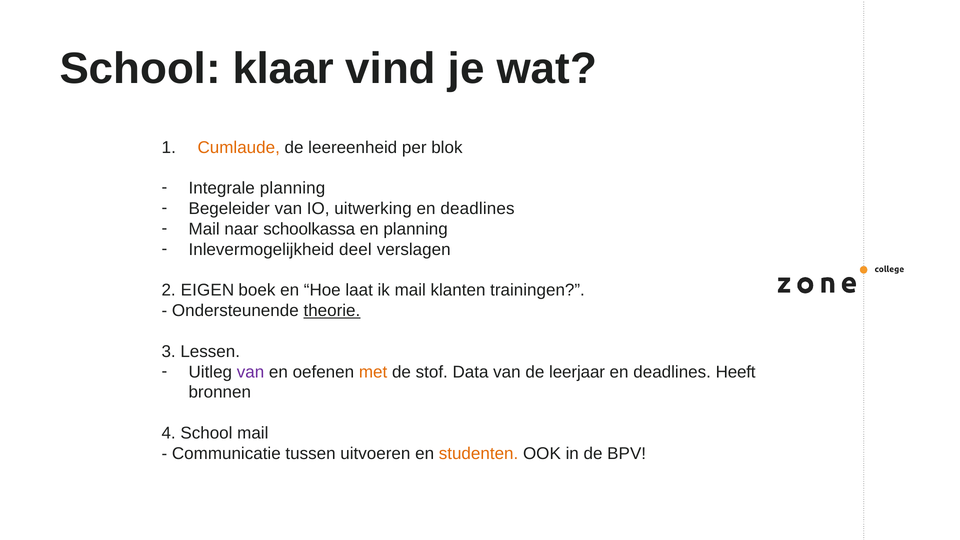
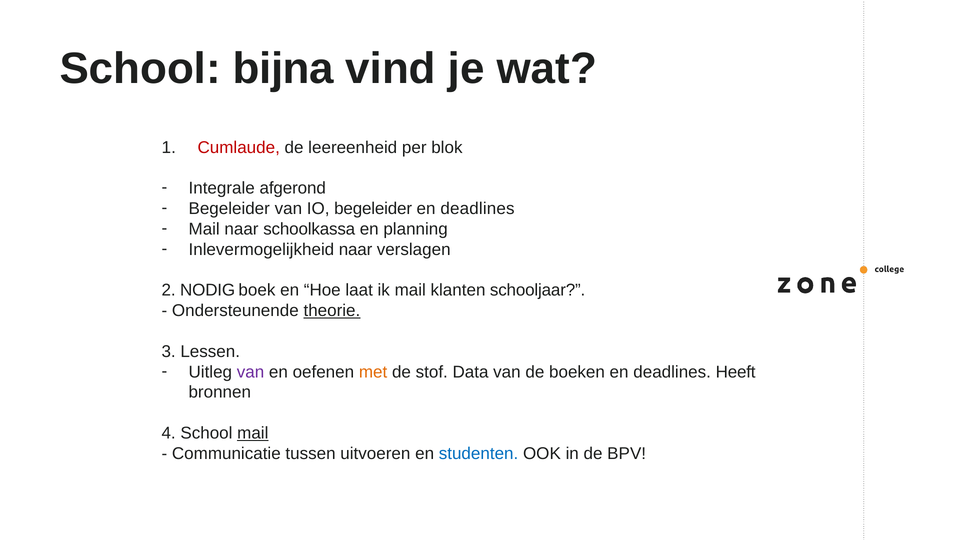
klaar: klaar -> bijna
Cumlaude colour: orange -> red
Integrale planning: planning -> afgerond
IO uitwerking: uitwerking -> begeleider
Inlevermogelijkheid deel: deel -> naar
EIGEN: EIGEN -> NODIG
trainingen: trainingen -> schooljaar
leerjaar: leerjaar -> boeken
mail at (253, 433) underline: none -> present
studenten colour: orange -> blue
